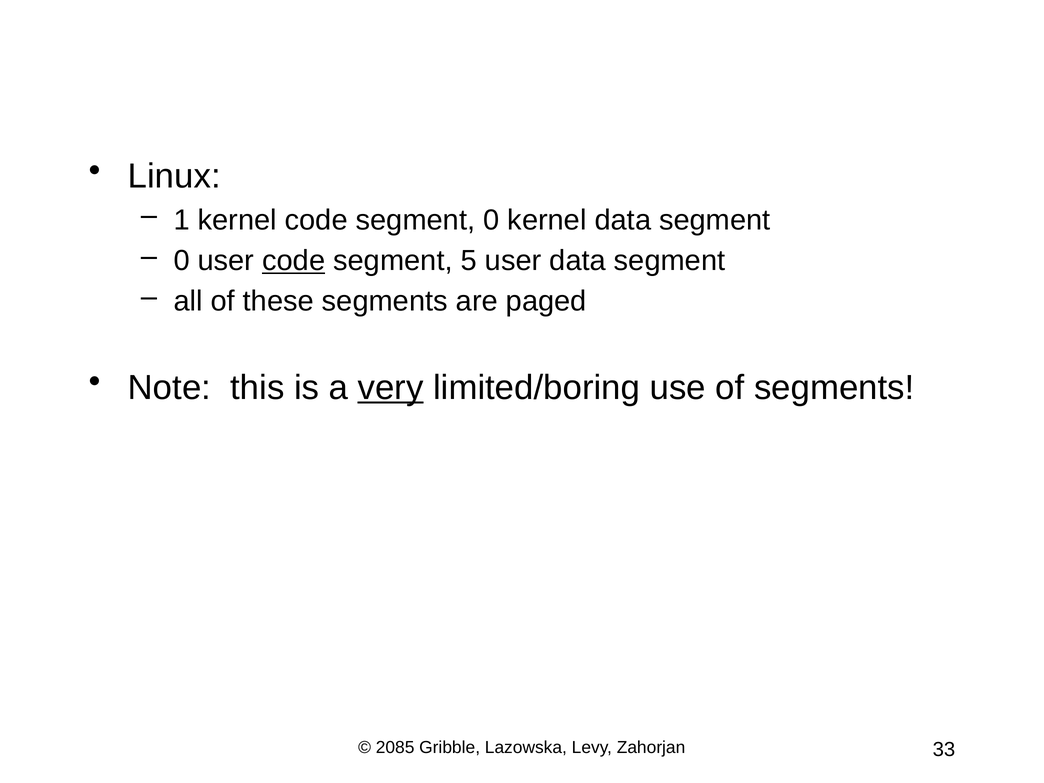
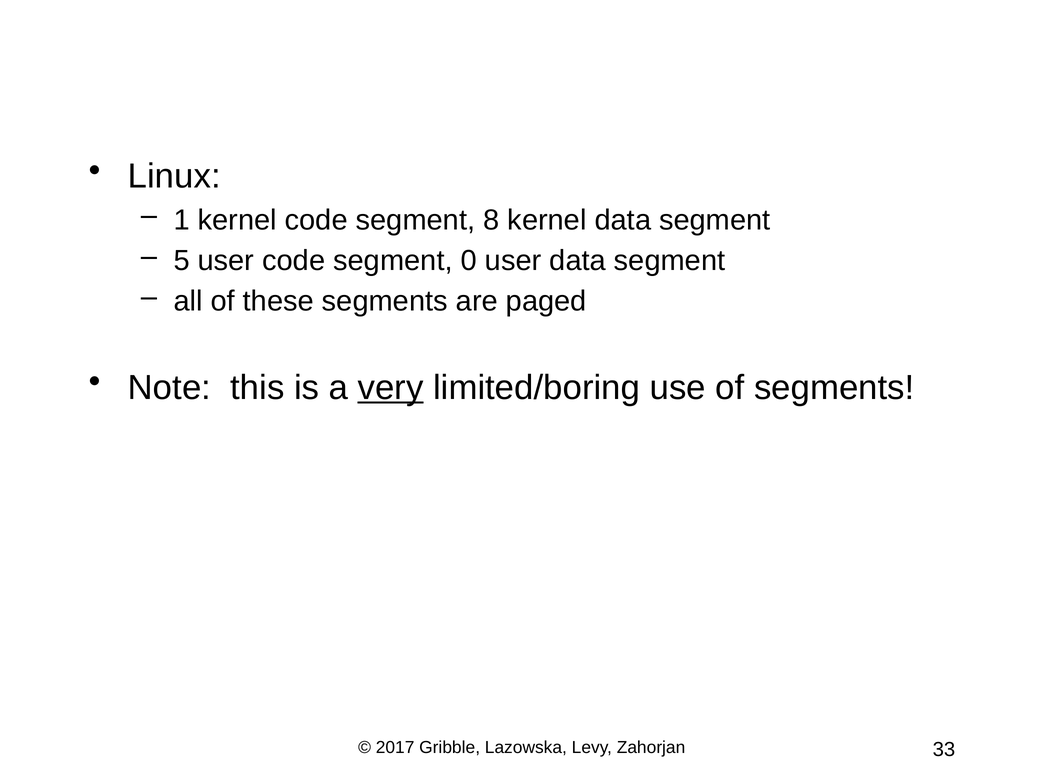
segment 0: 0 -> 8
0 at (182, 261): 0 -> 5
code at (294, 261) underline: present -> none
5: 5 -> 0
2085: 2085 -> 2017
